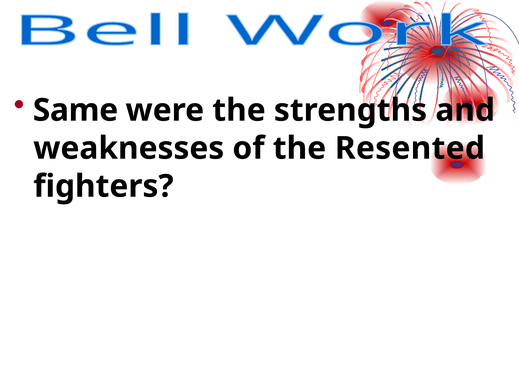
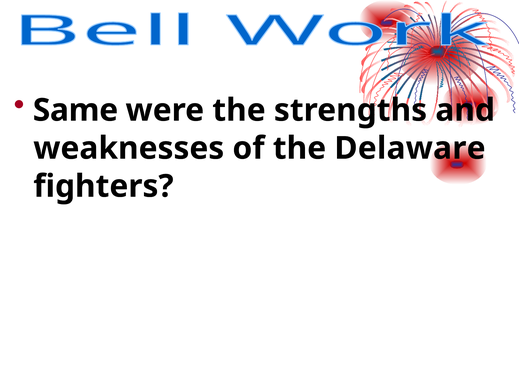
Resented: Resented -> Delaware
